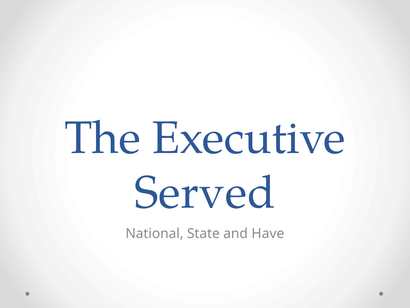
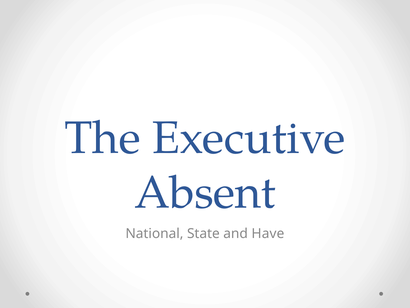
Served: Served -> Absent
